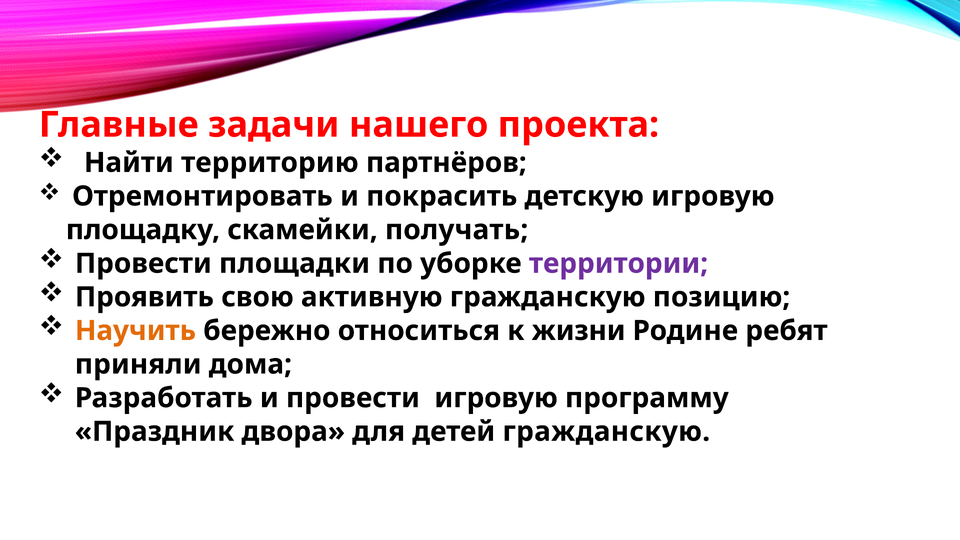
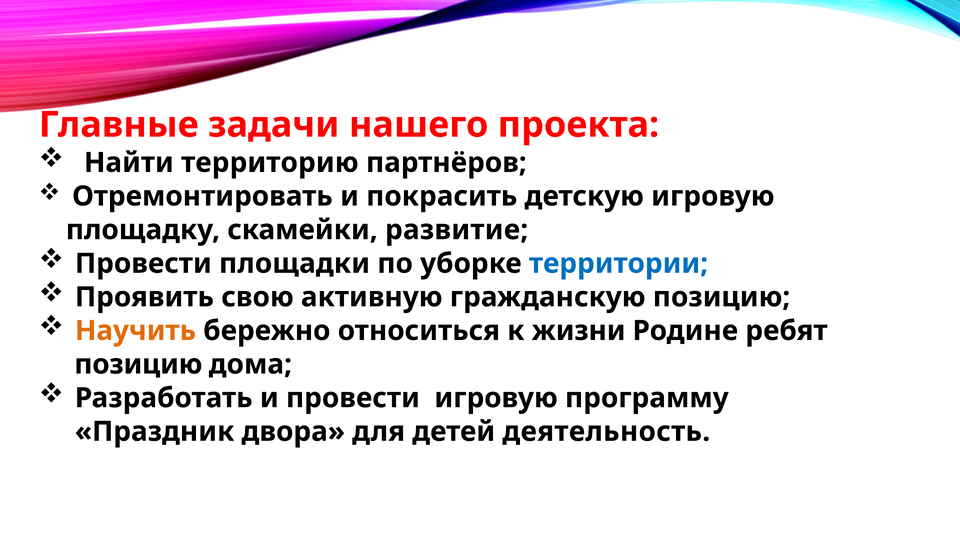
получать: получать -> развитие
территории colour: purple -> blue
приняли at (138, 364): приняли -> позицию
детей гражданскую: гражданскую -> деятельность
